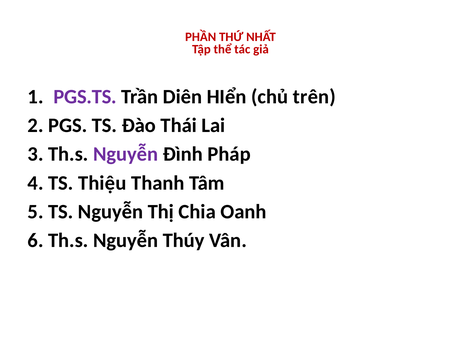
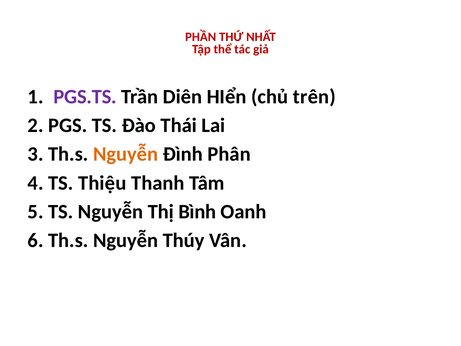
Nguyễn at (126, 154) colour: purple -> orange
Pháp: Pháp -> Phân
Chia: Chia -> Bình
